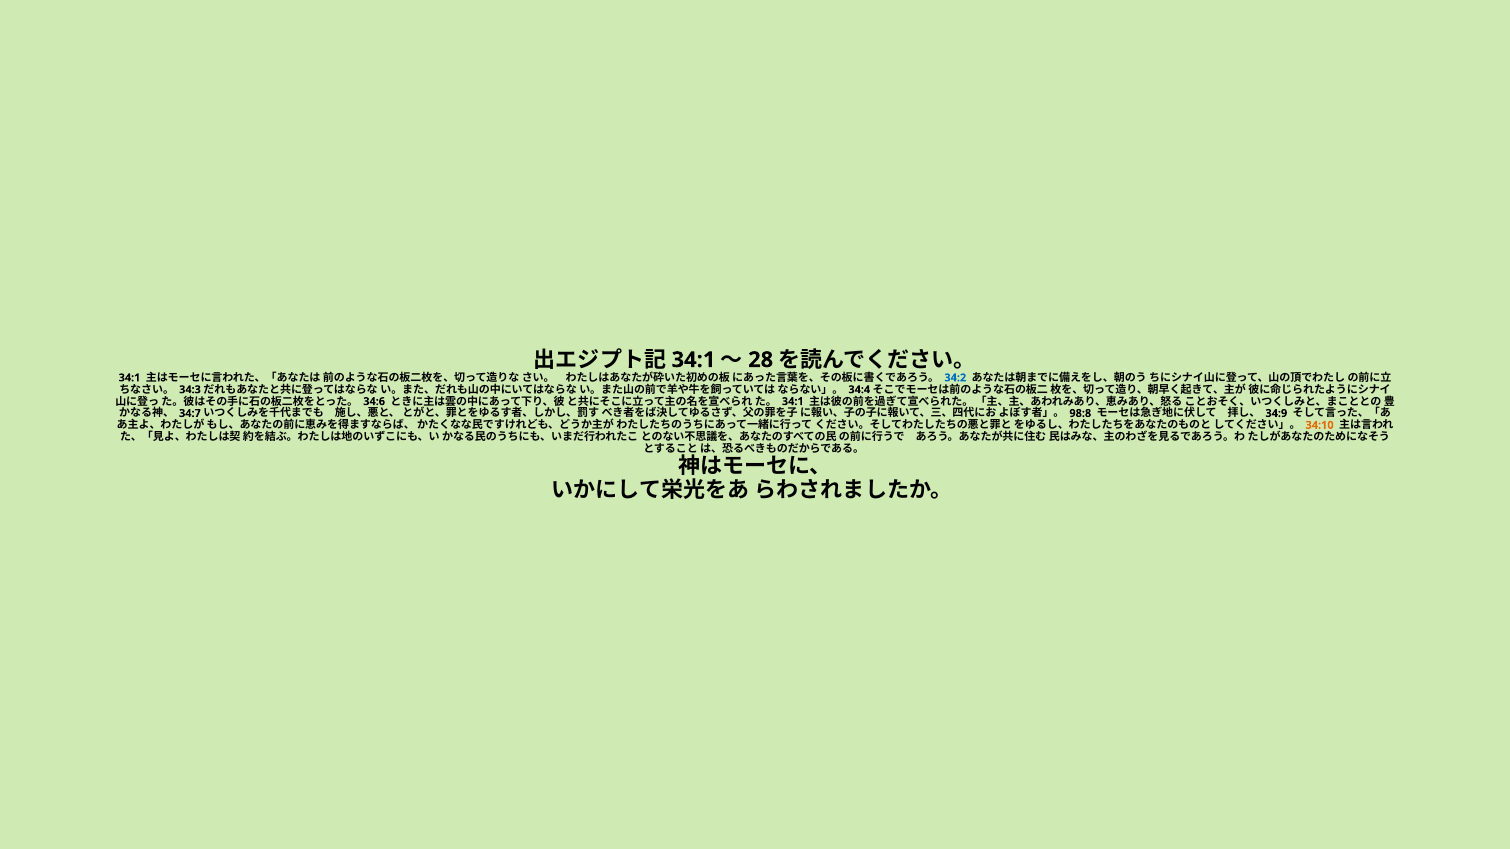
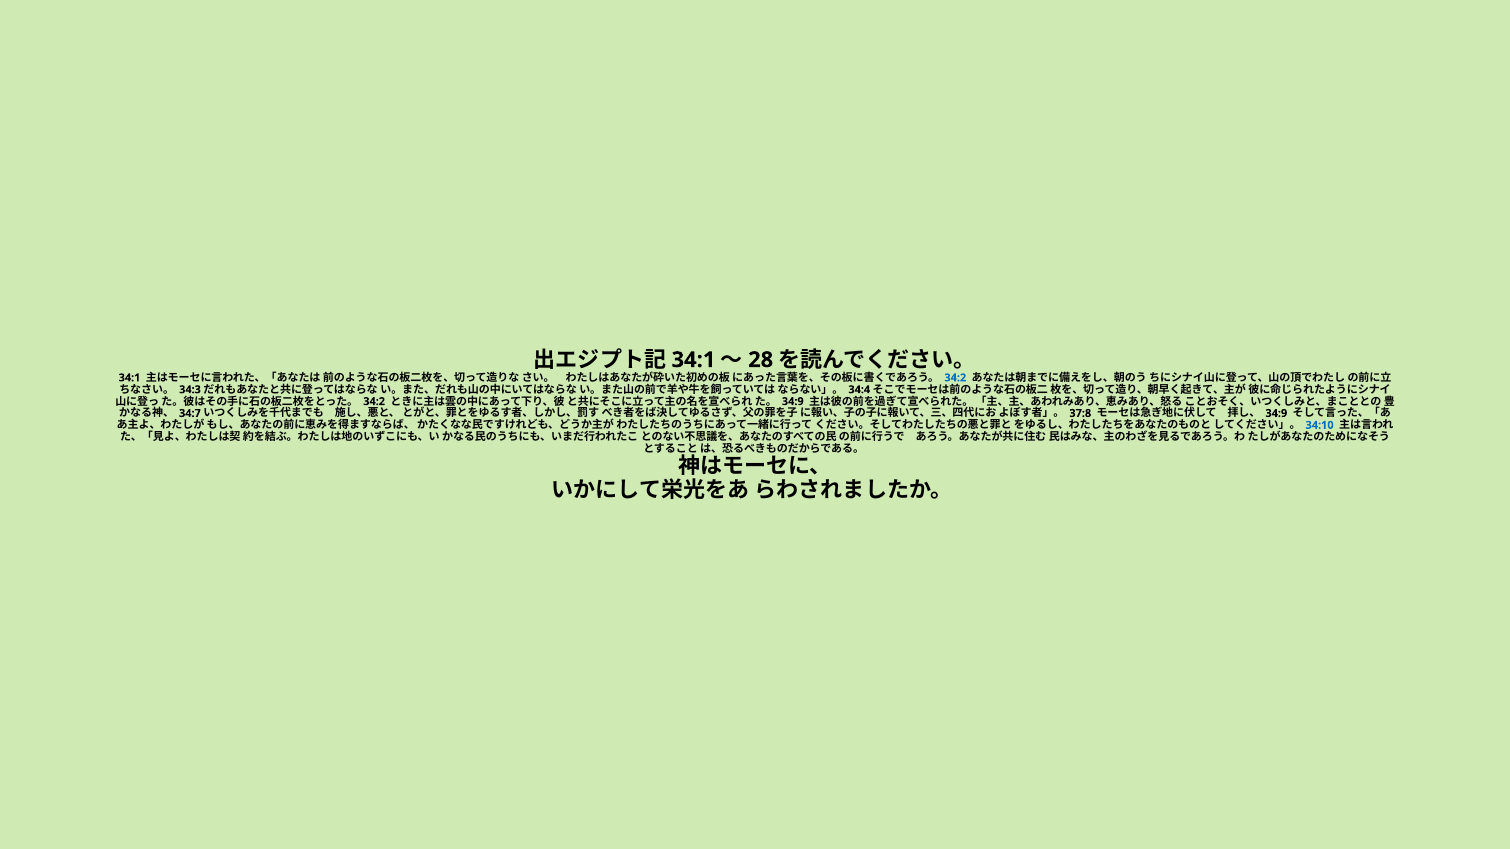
34:6 at (374, 402): 34:6 -> 34:2
34:1 at (793, 402): 34:1 -> 34:9
98:8: 98:8 -> 37:8
34:10 colour: orange -> blue
